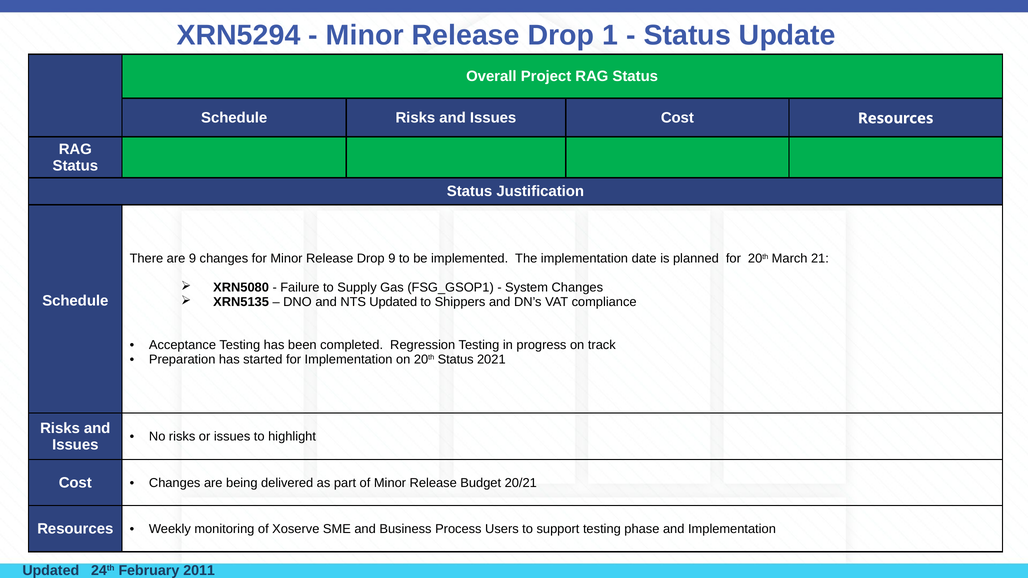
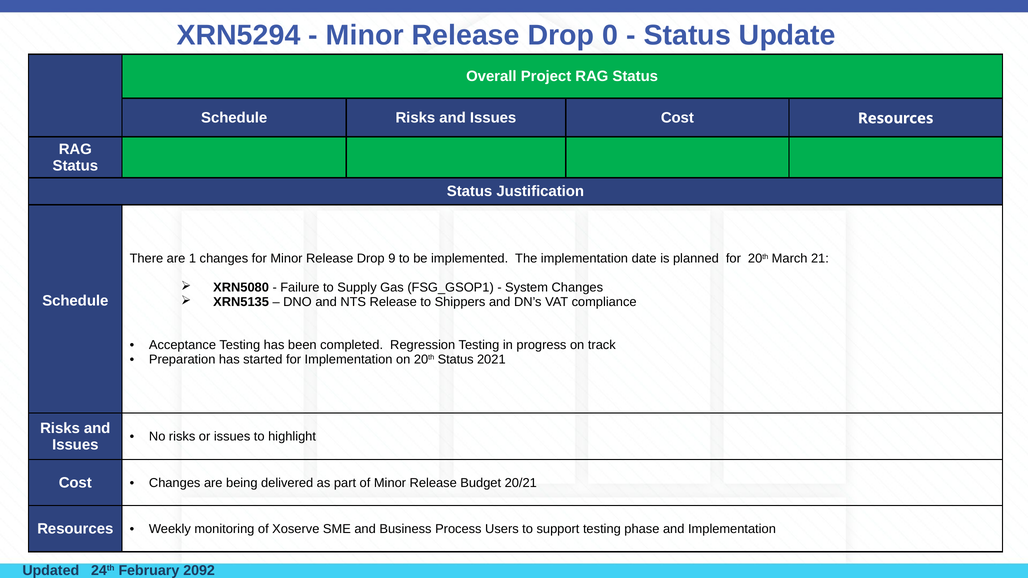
1: 1 -> 0
are 9: 9 -> 1
NTS Updated: Updated -> Release
2011: 2011 -> 2092
